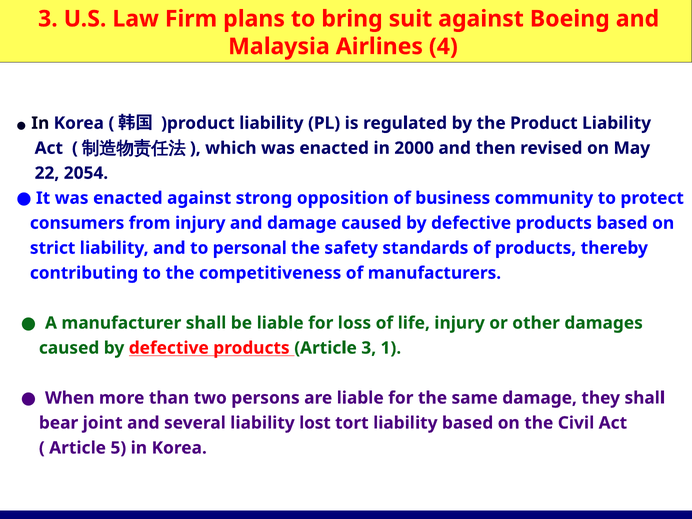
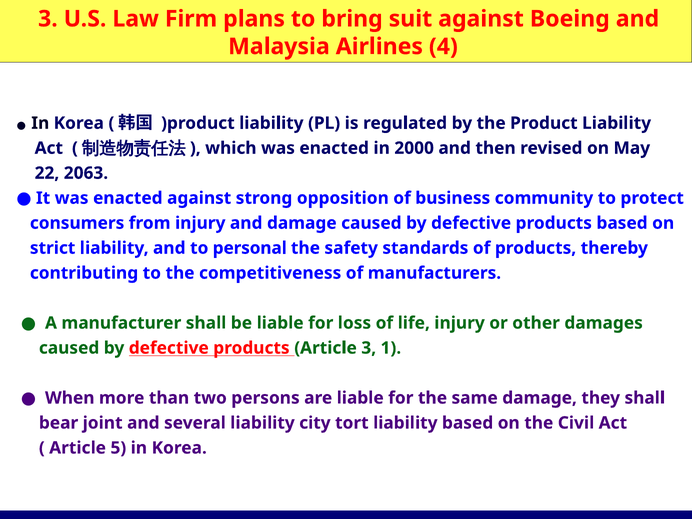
2054: 2054 -> 2063
lost: lost -> city
